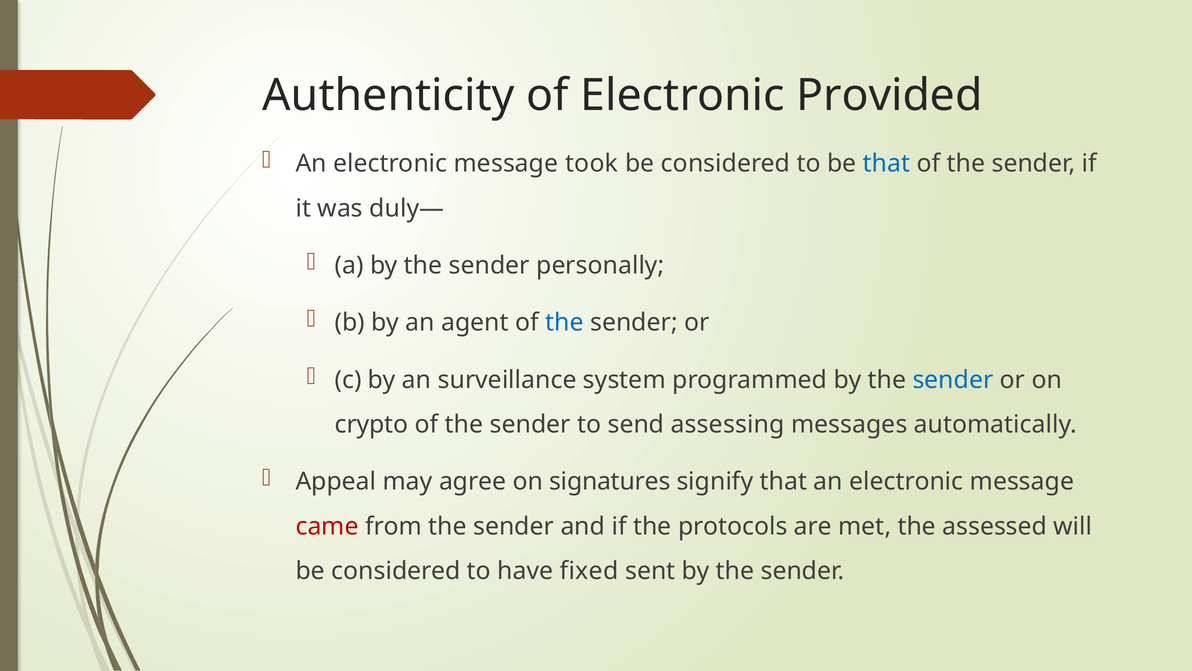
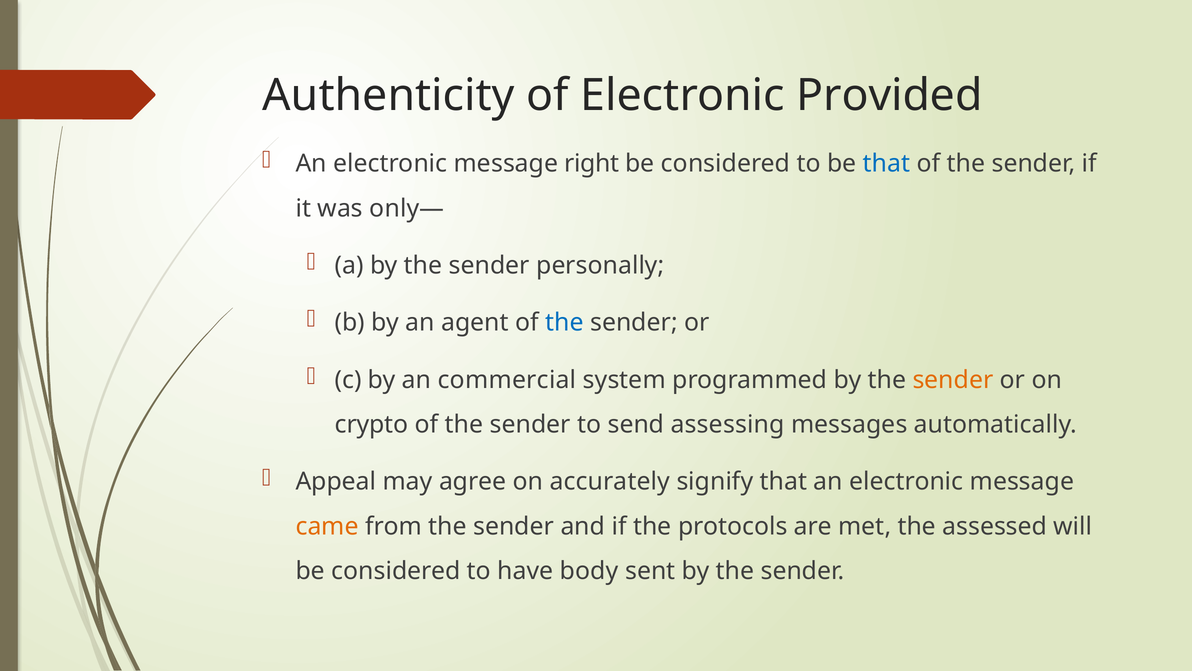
took: took -> right
duly—: duly— -> only—
surveillance: surveillance -> commercial
sender at (953, 380) colour: blue -> orange
signatures: signatures -> accurately
came colour: red -> orange
fixed: fixed -> body
